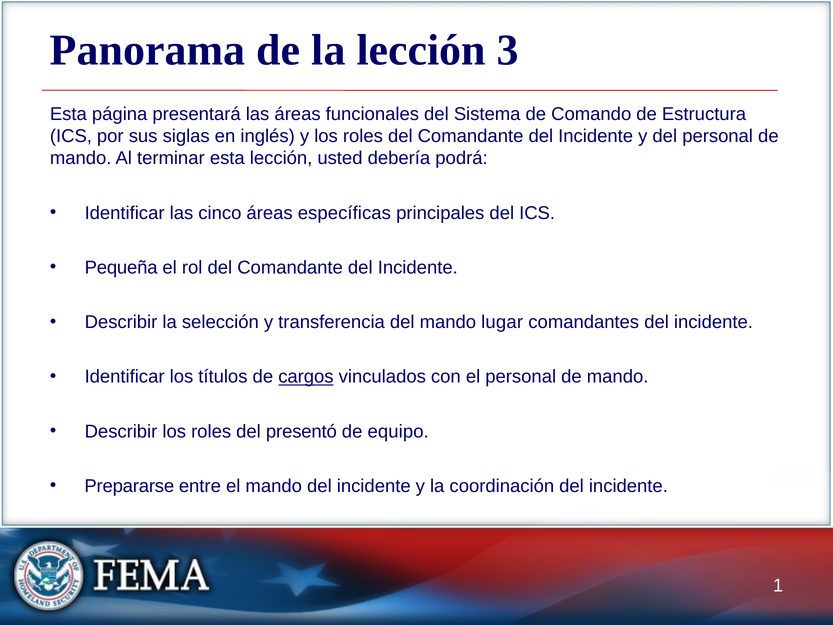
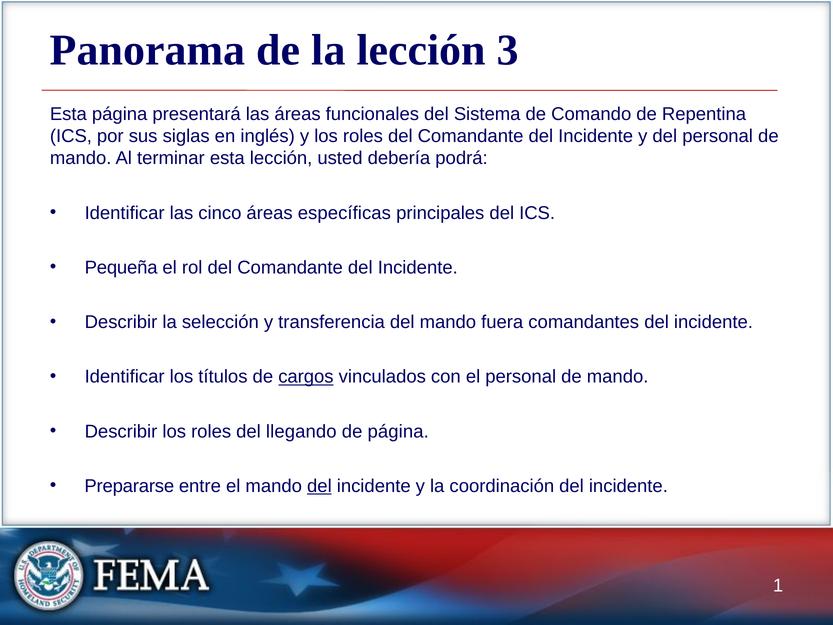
Estructura: Estructura -> Repentina
lugar: lugar -> fuera
presentó: presentó -> llegando
de equipo: equipo -> página
del at (319, 486) underline: none -> present
